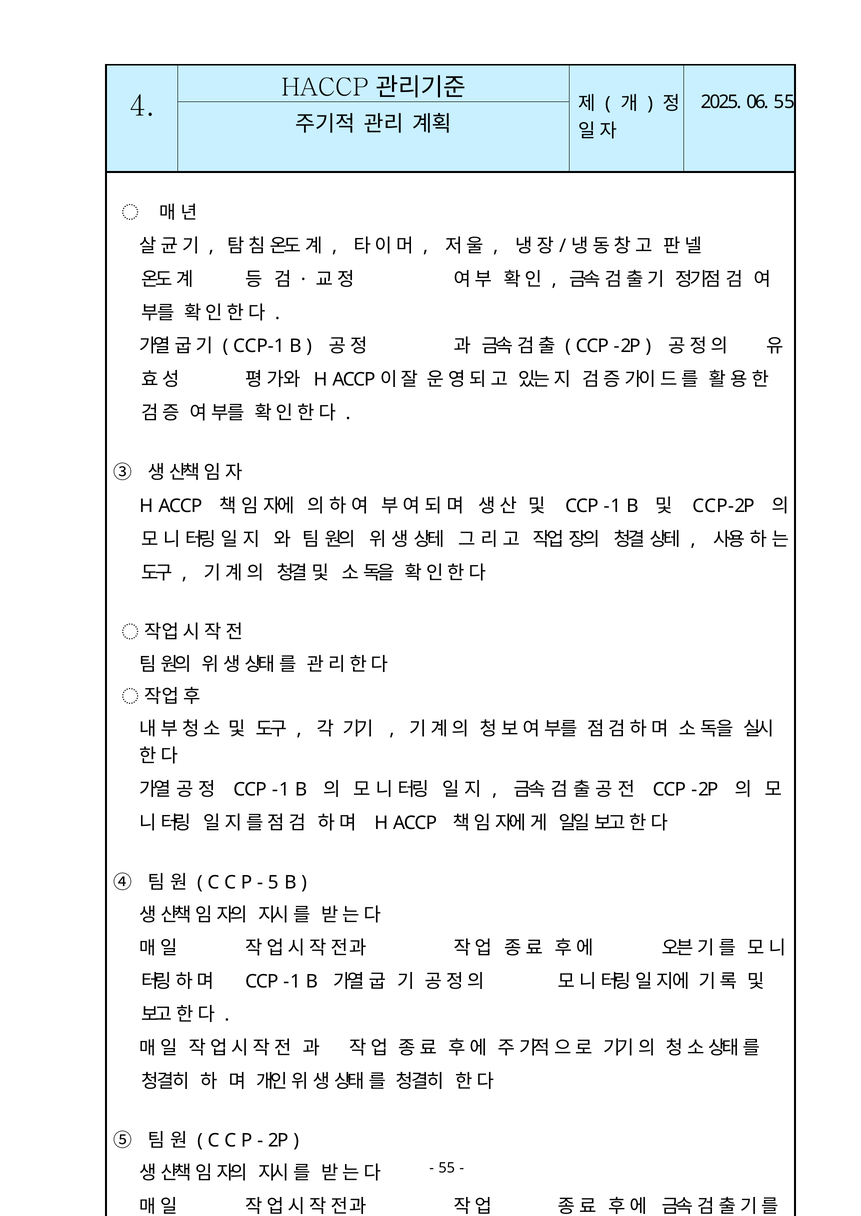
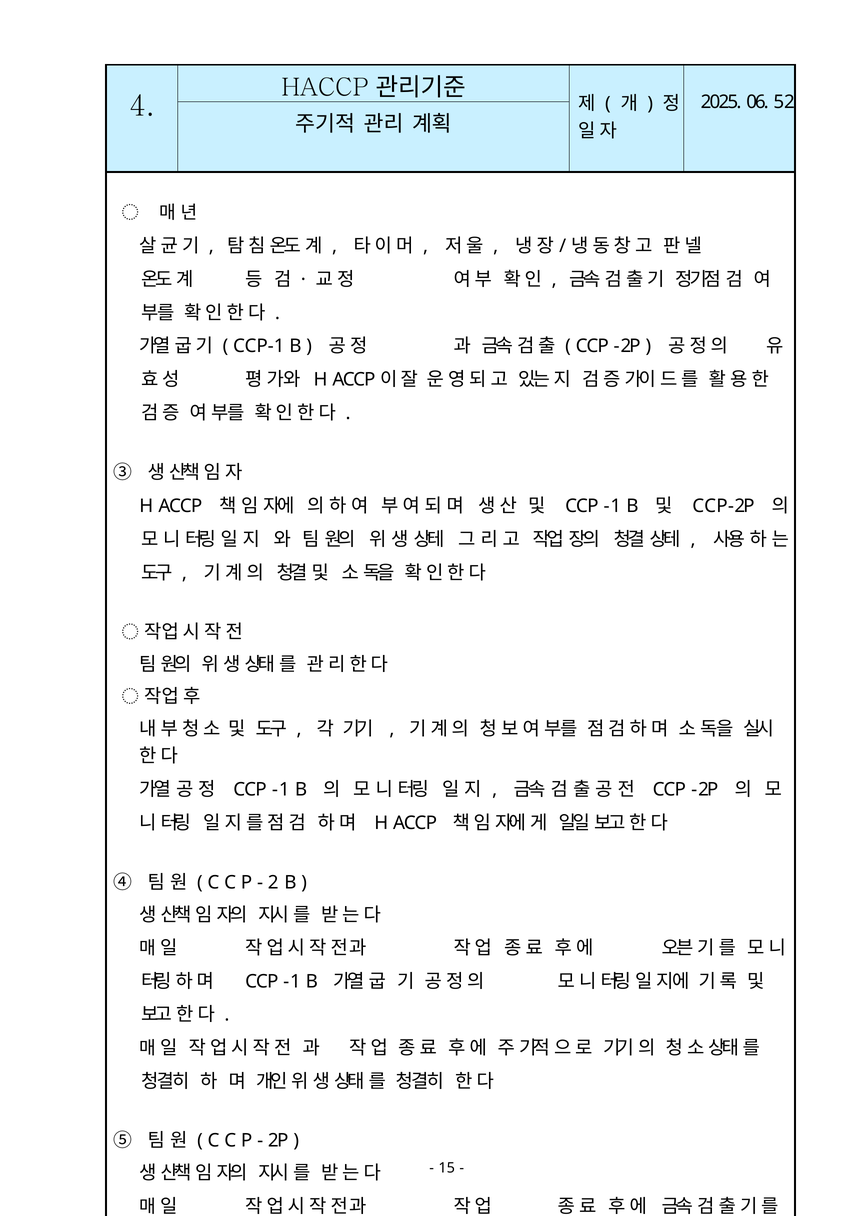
06 55: 55 -> 52
5: 5 -> 2
55 at (447, 1169): 55 -> 15
